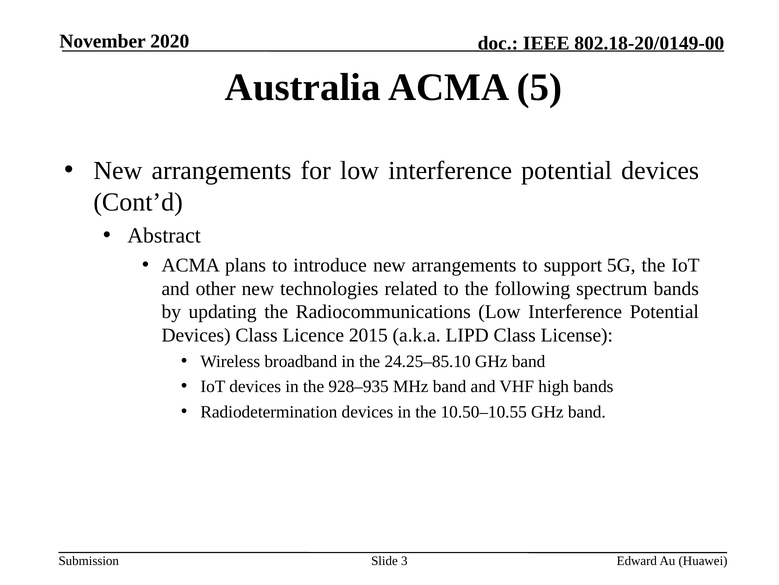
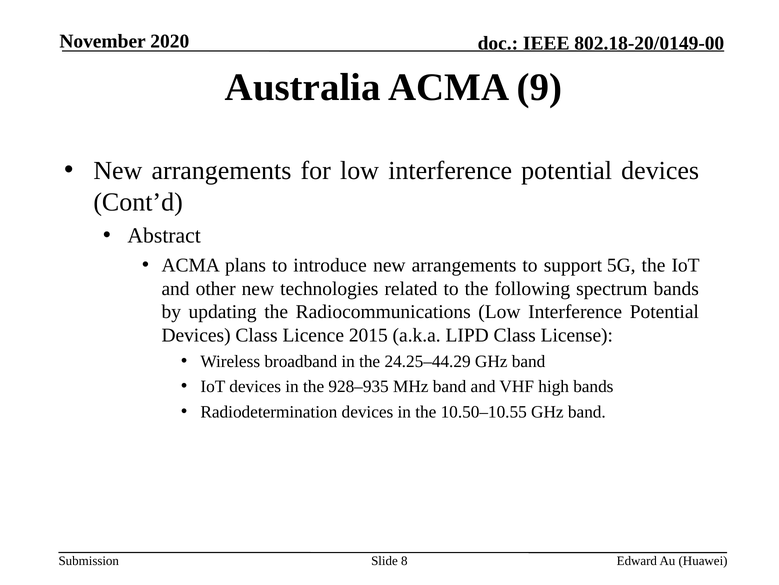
5: 5 -> 9
24.25–85.10: 24.25–85.10 -> 24.25–44.29
3: 3 -> 8
